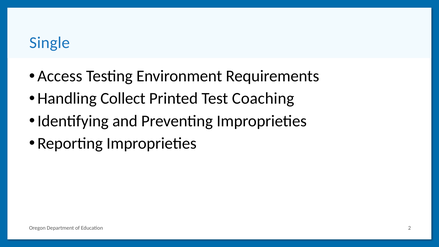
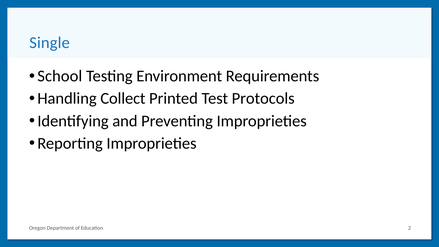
Access: Access -> School
Coaching: Coaching -> Protocols
